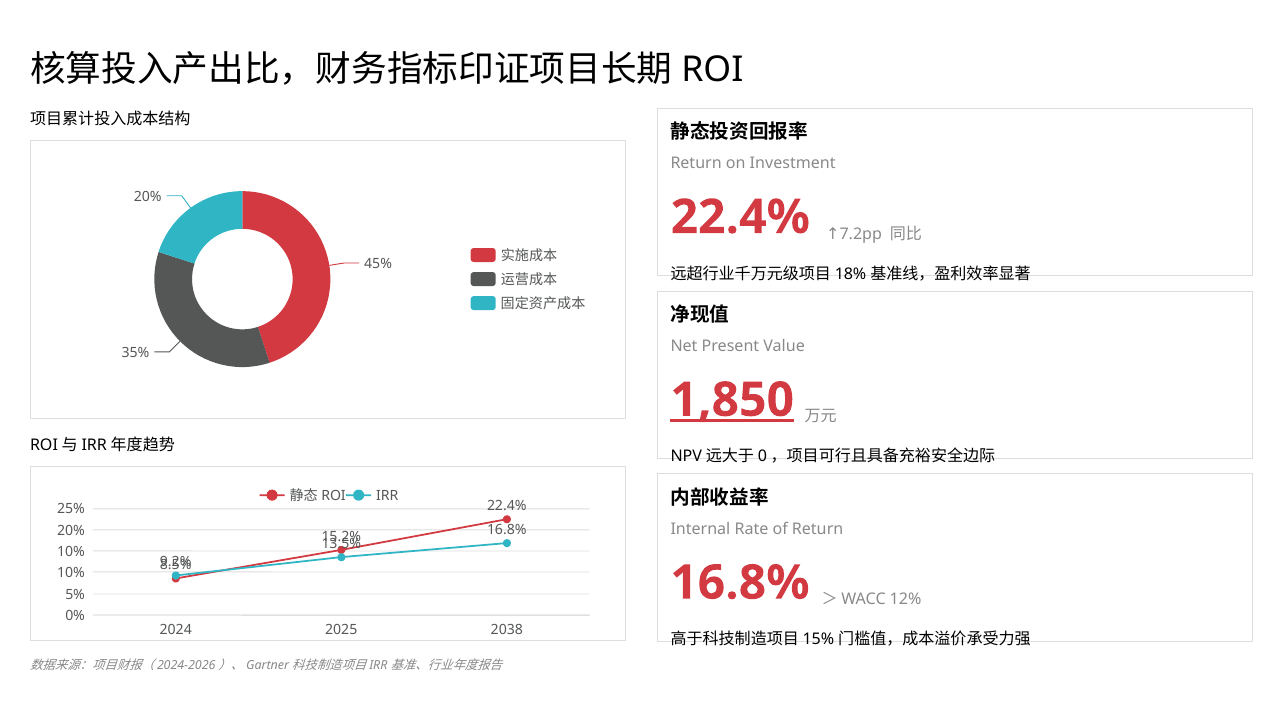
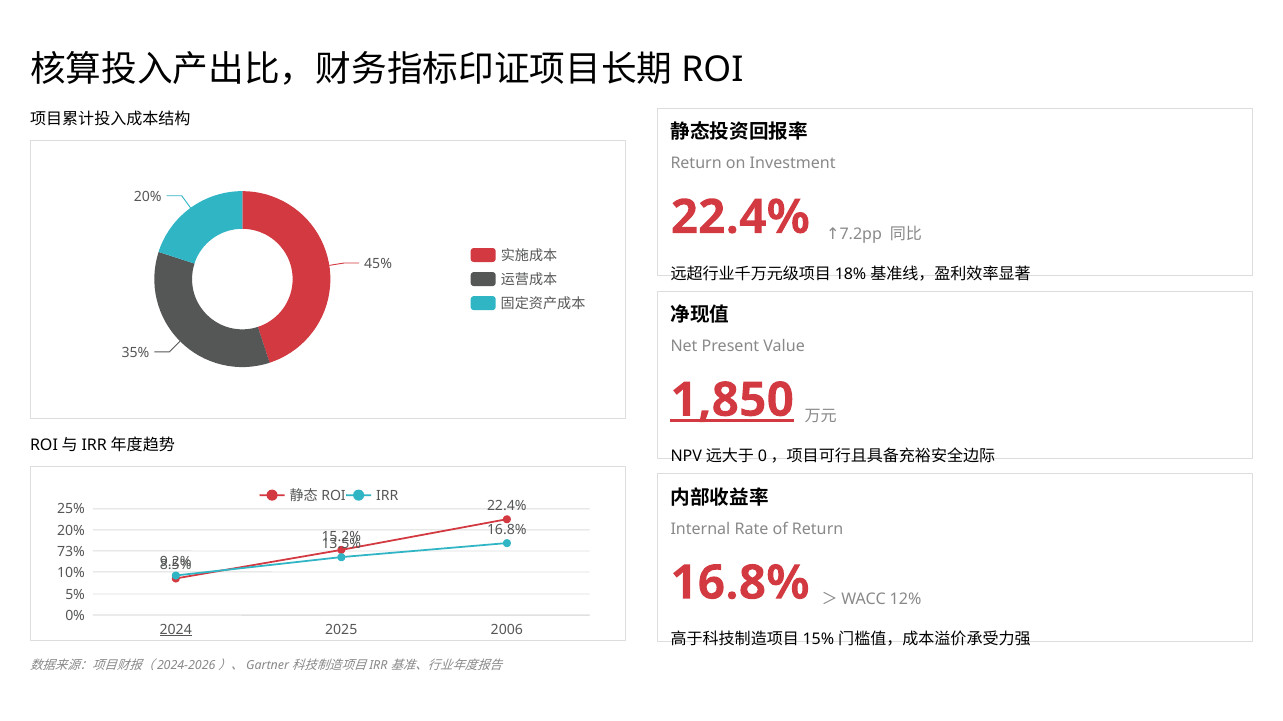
10% at (71, 552): 10% -> 73%
2024 underline: none -> present
2038: 2038 -> 2006
